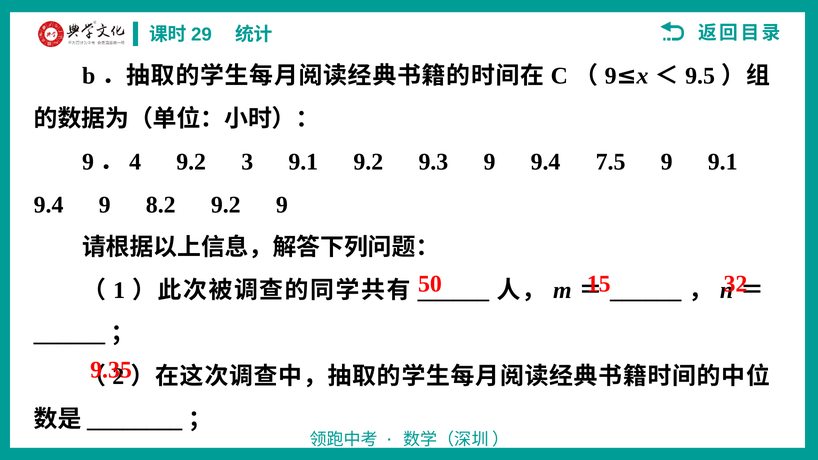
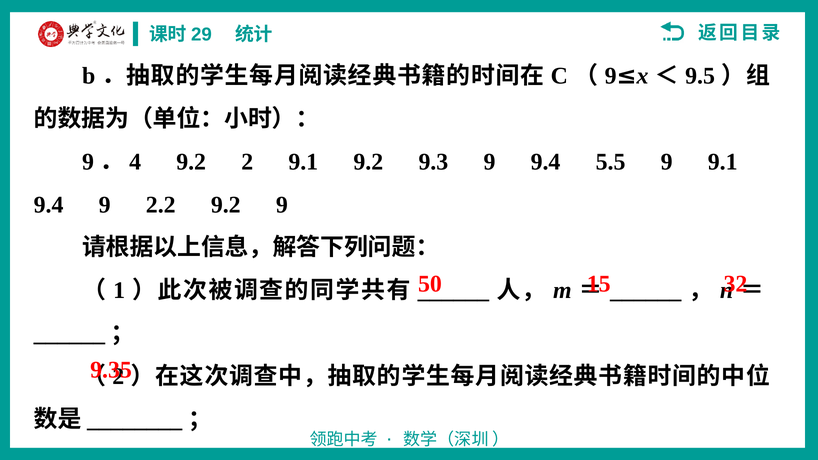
9.2 3: 3 -> 2
7.5: 7.5 -> 5.5
8.2: 8.2 -> 2.2
